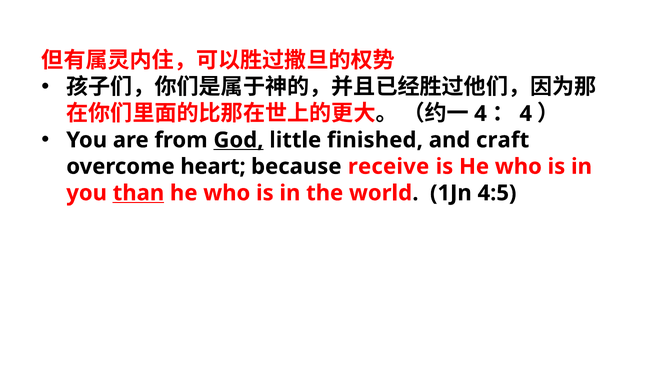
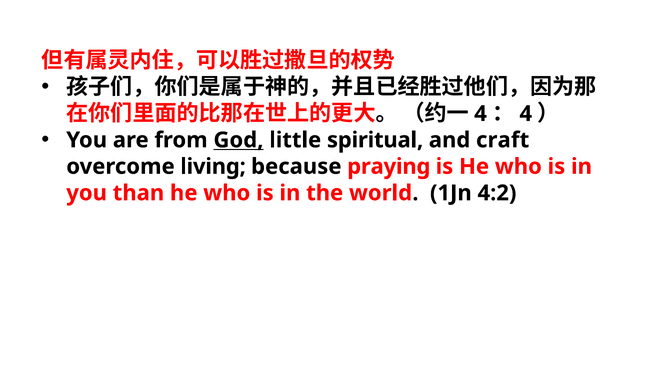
finished: finished -> spiritual
heart: heart -> living
receive: receive -> praying
than underline: present -> none
4:5: 4:5 -> 4:2
